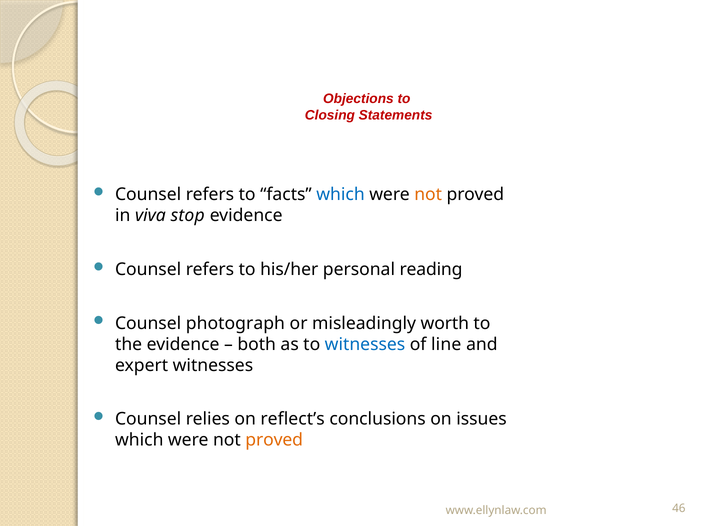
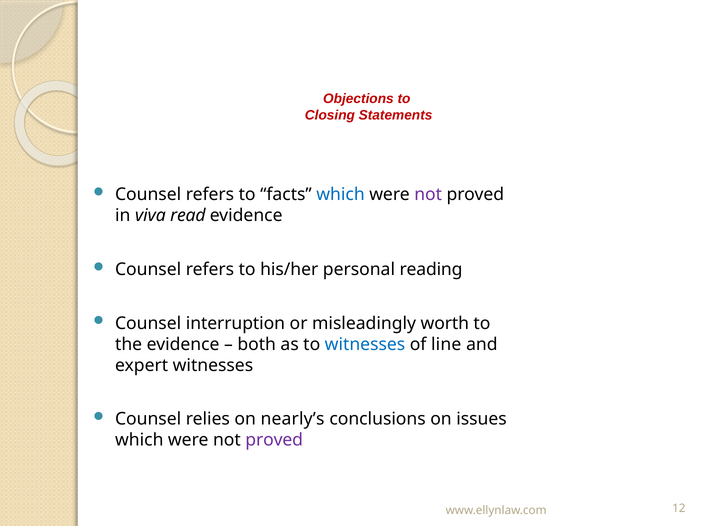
not at (428, 195) colour: orange -> purple
stop: stop -> read
photograph: photograph -> interruption
reflect’s: reflect’s -> nearly’s
proved at (274, 441) colour: orange -> purple
46: 46 -> 12
